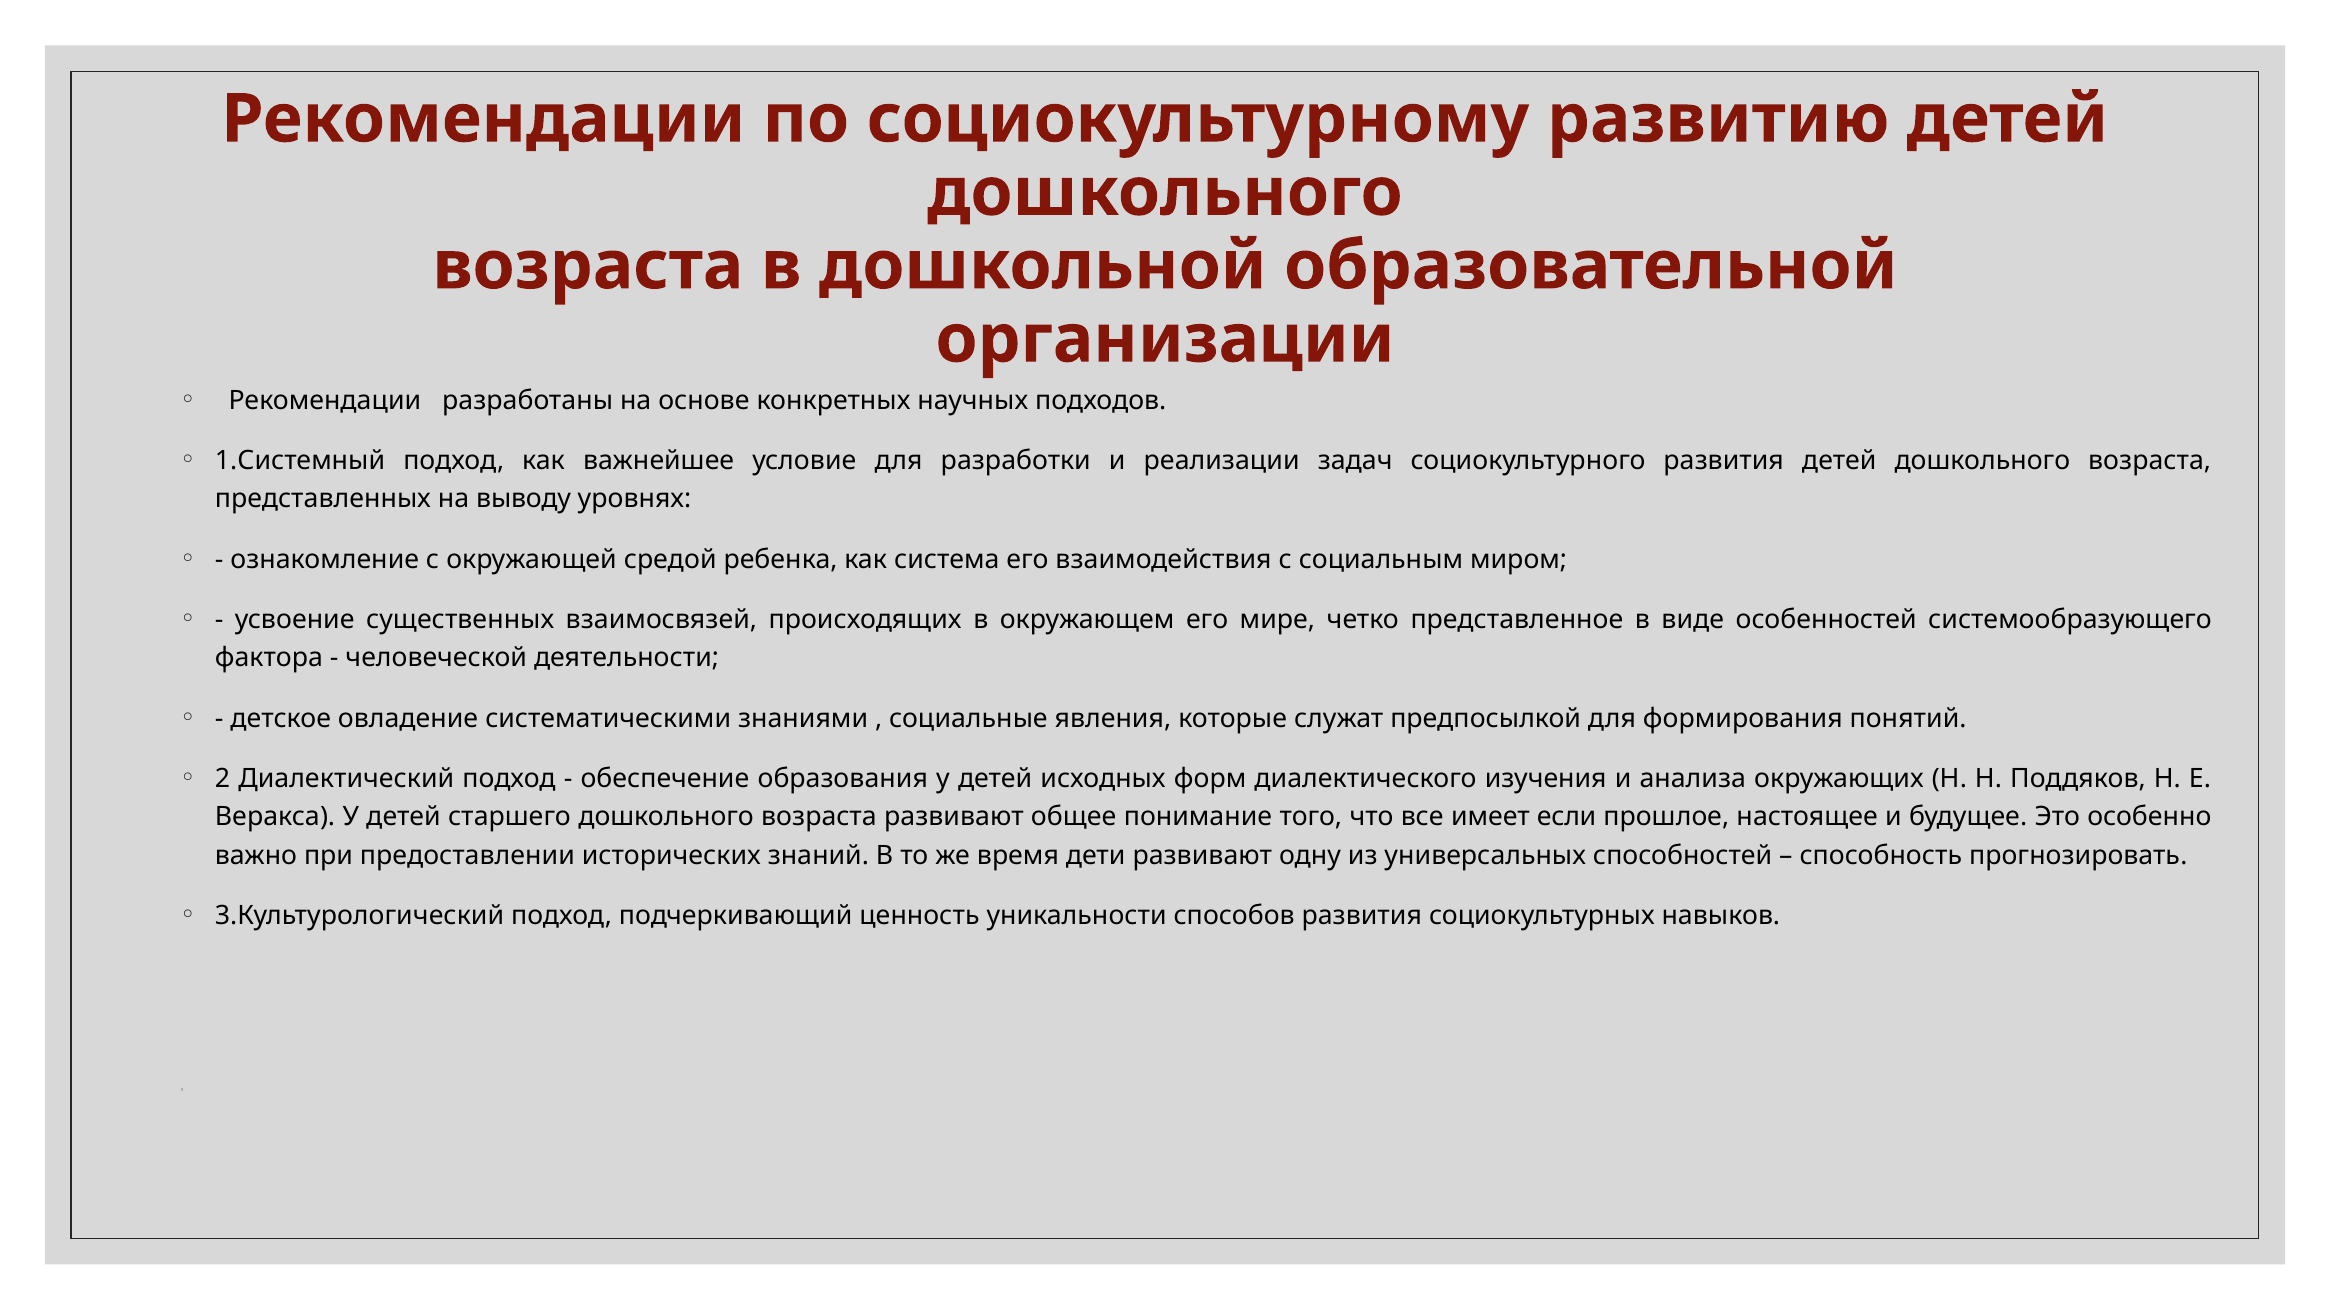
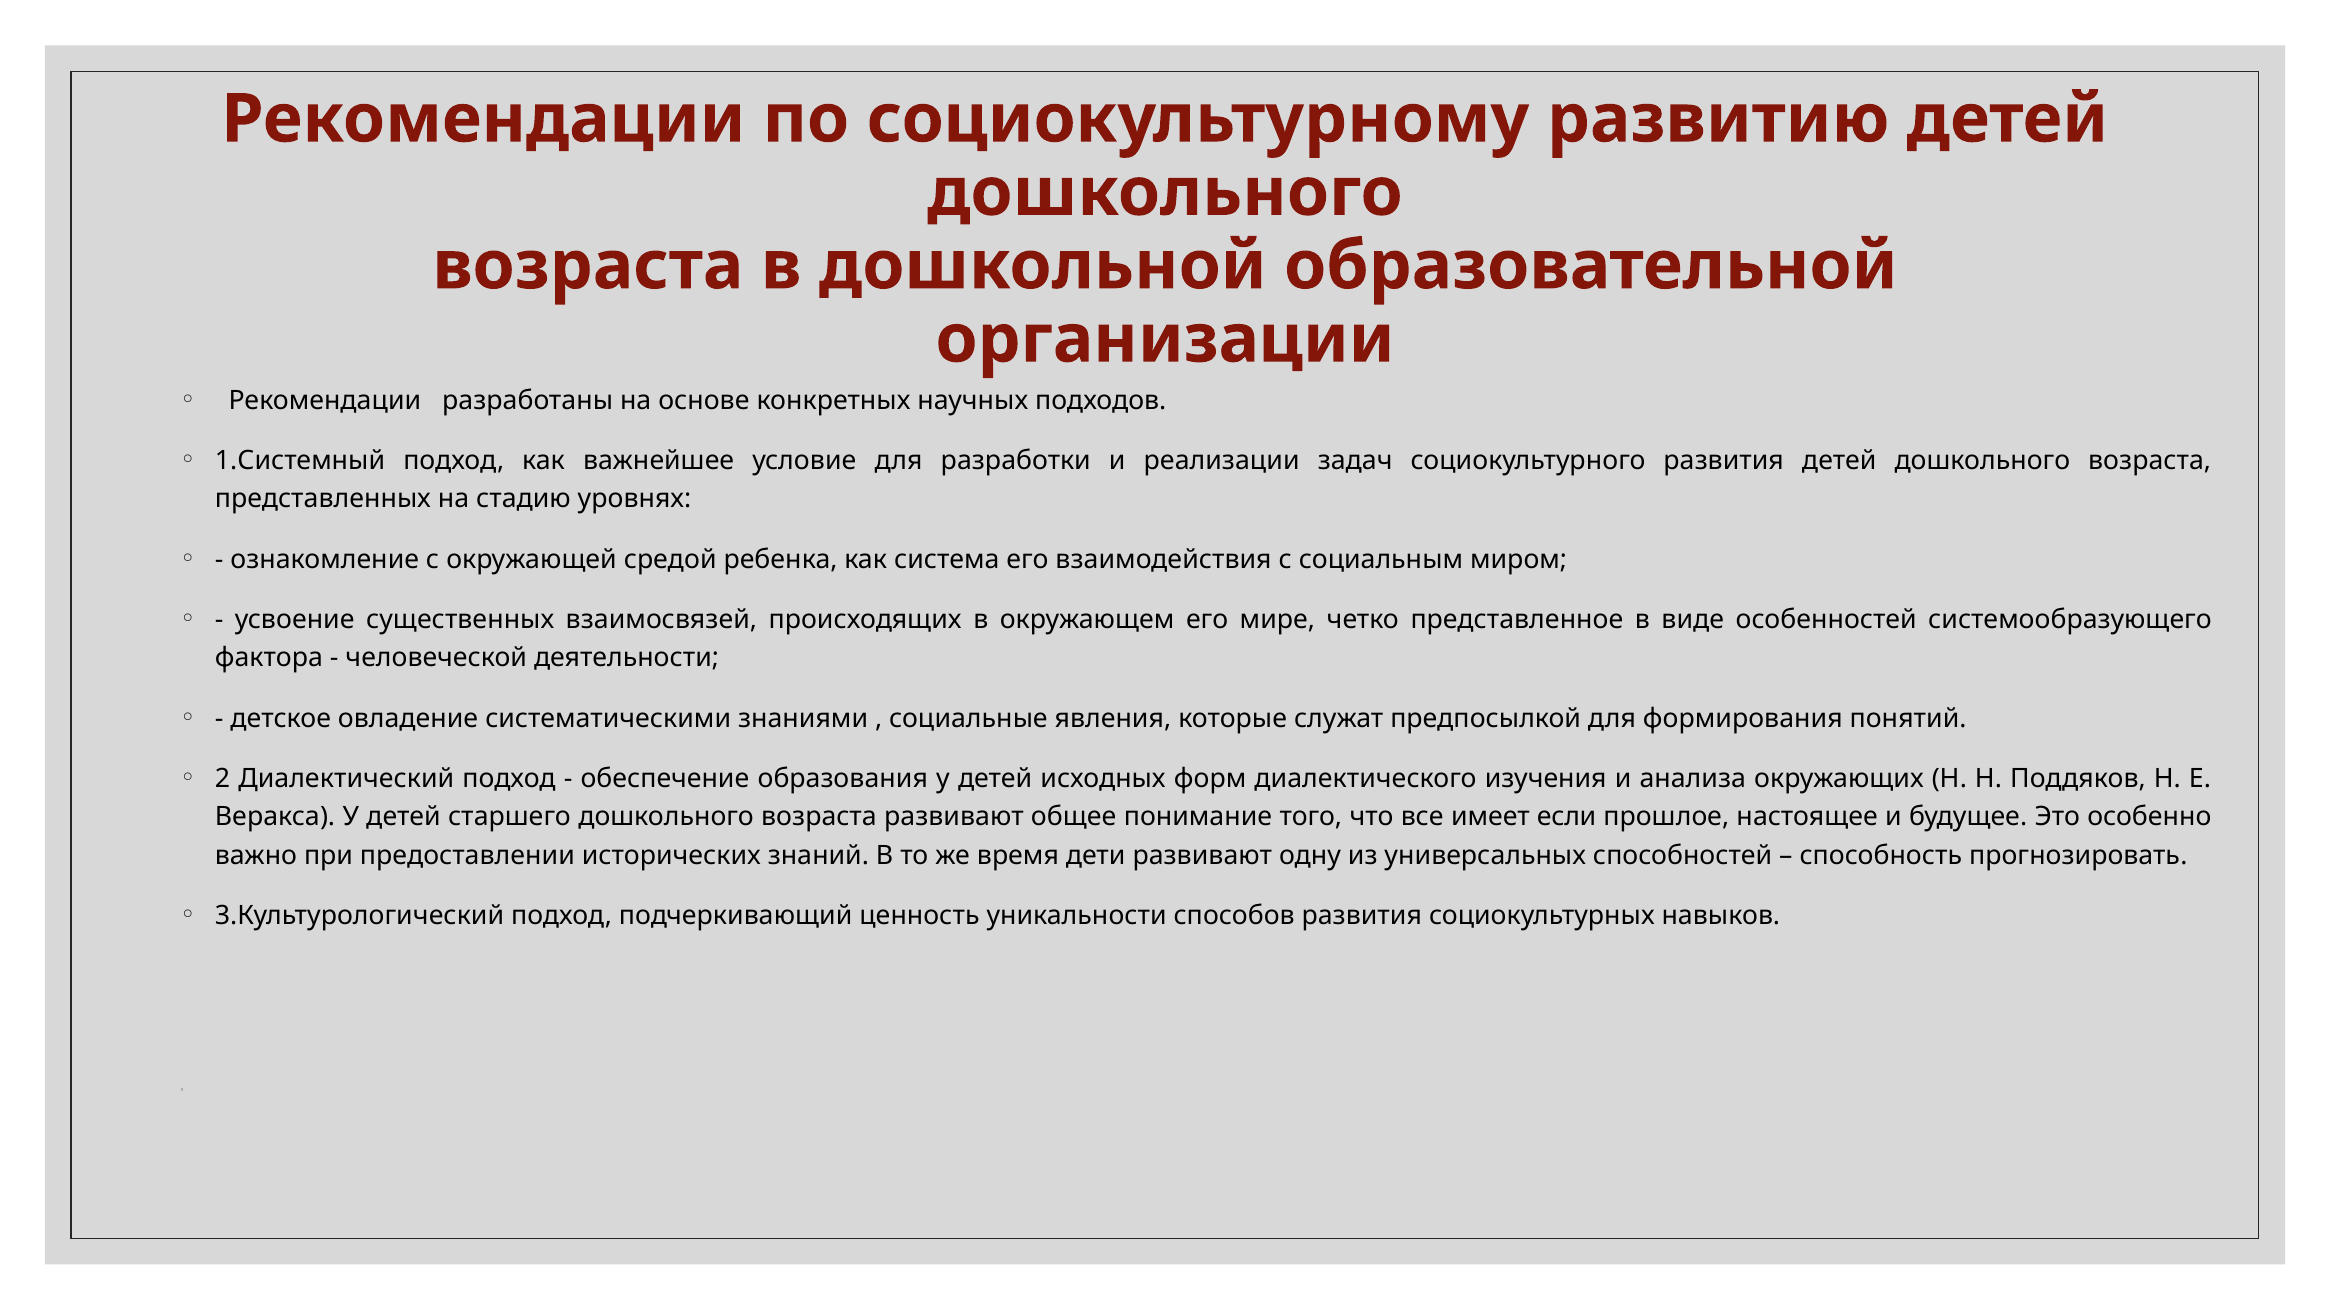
выводу: выводу -> стадию
